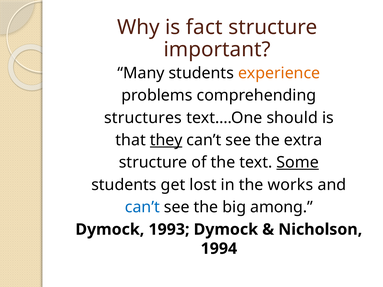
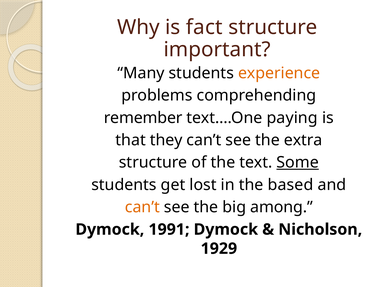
structures: structures -> remember
should: should -> paying
they underline: present -> none
works: works -> based
can’t at (142, 207) colour: blue -> orange
1993: 1993 -> 1991
1994: 1994 -> 1929
